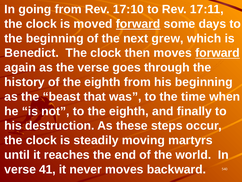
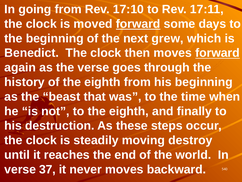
martyrs: martyrs -> destroy
41: 41 -> 37
